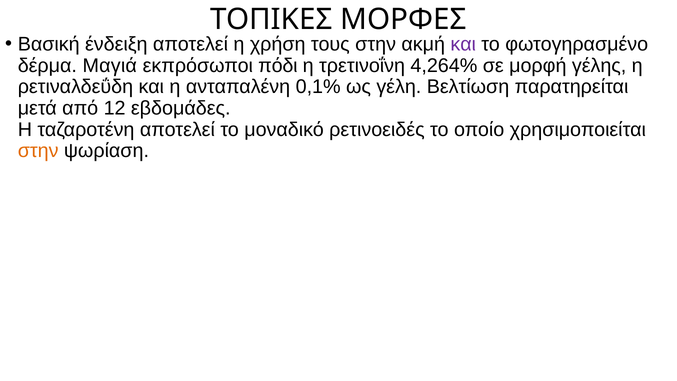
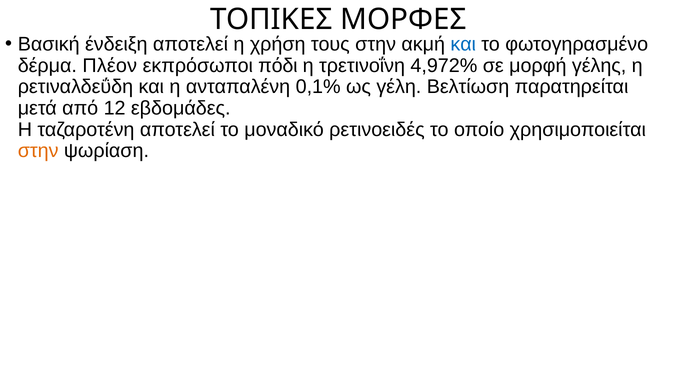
και at (463, 44) colour: purple -> blue
Μαγιά: Μαγιά -> Πλέον
4,264%: 4,264% -> 4,972%
